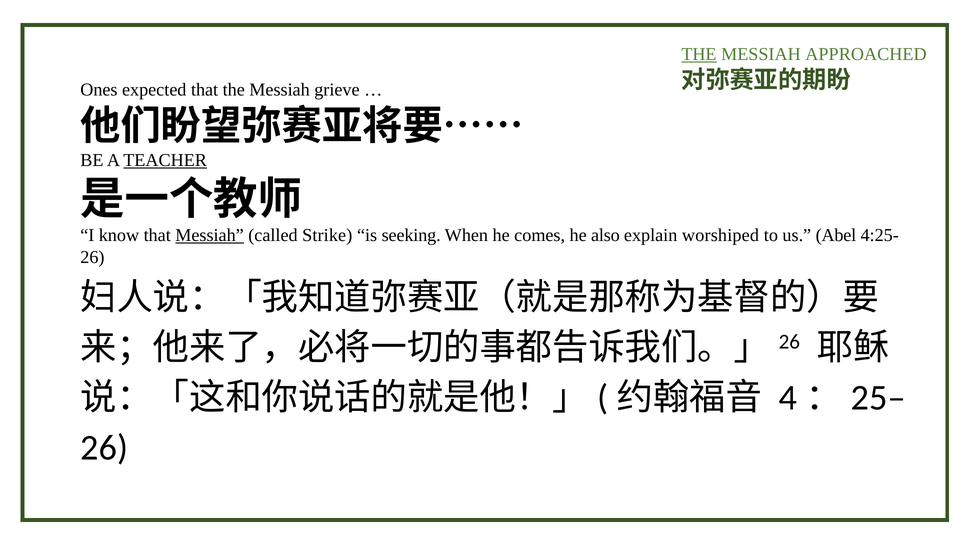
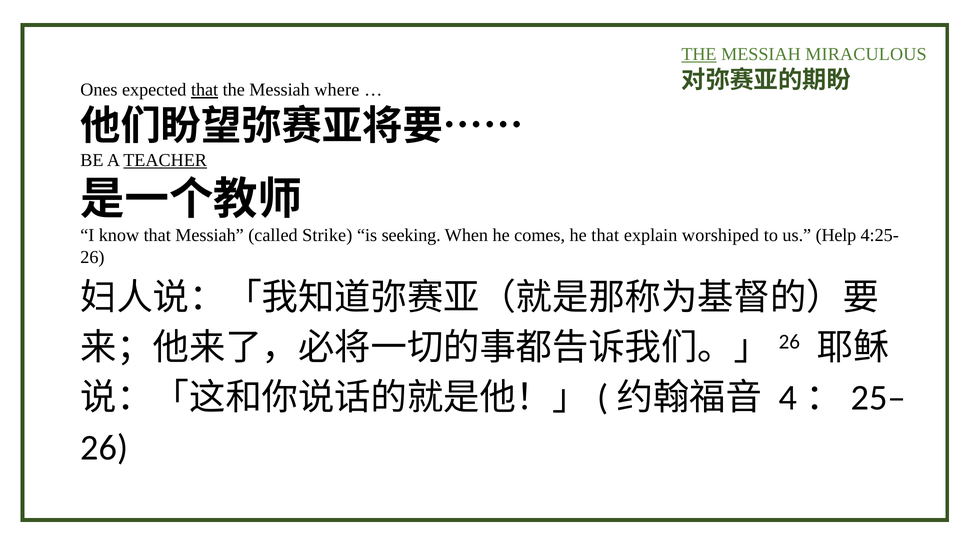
APPROACHED: APPROACHED -> MIRACULOUS
that at (205, 90) underline: none -> present
grieve: grieve -> where
Messiah at (210, 235) underline: present -> none
he also: also -> that
Abel: Abel -> Help
